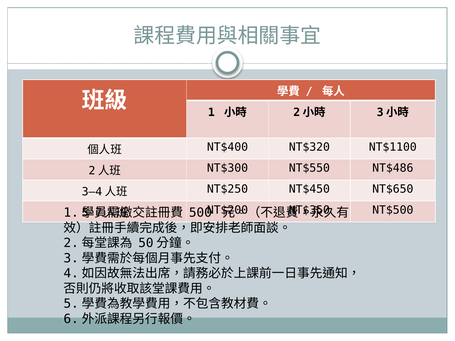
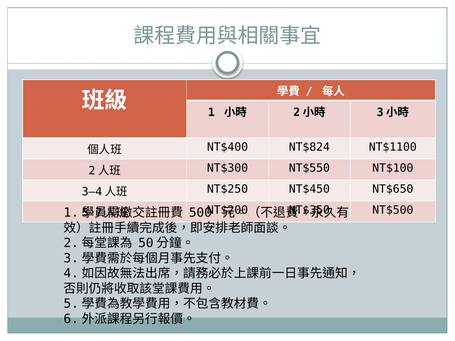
NT$320: NT$320 -> NT$824
NT$486: NT$486 -> NT$100
